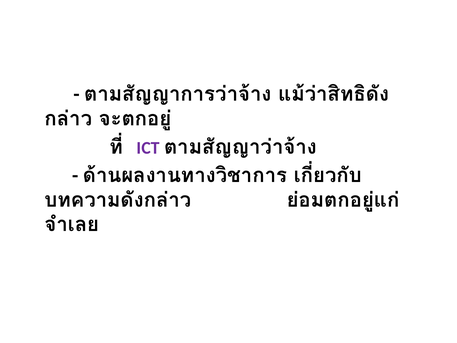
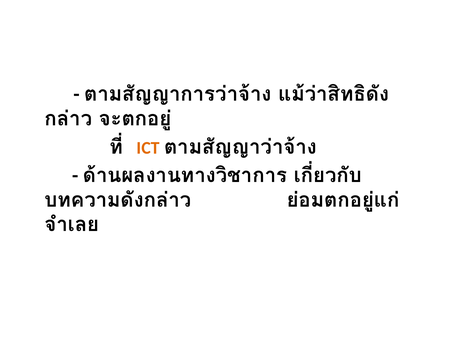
ICT colour: purple -> orange
